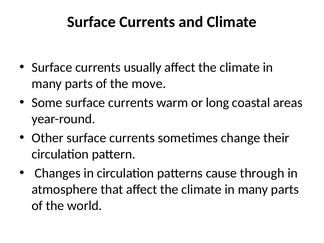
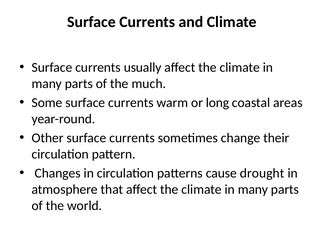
move: move -> much
through: through -> drought
